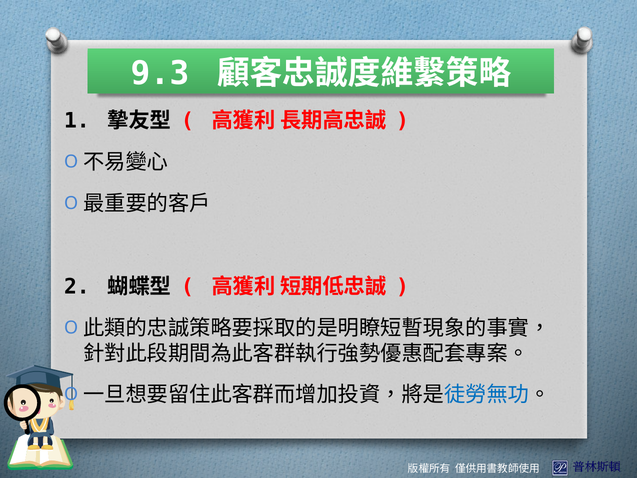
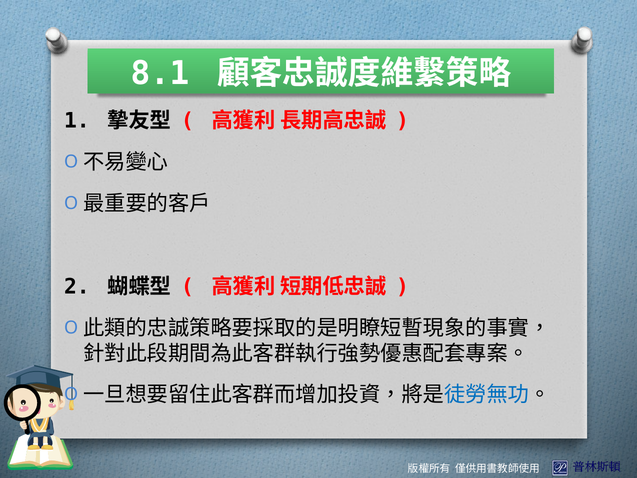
9.3: 9.3 -> 8.1
